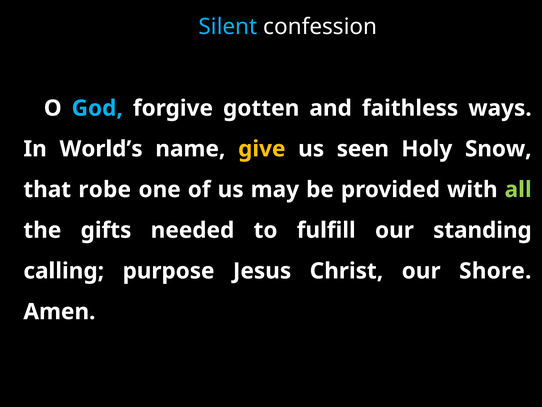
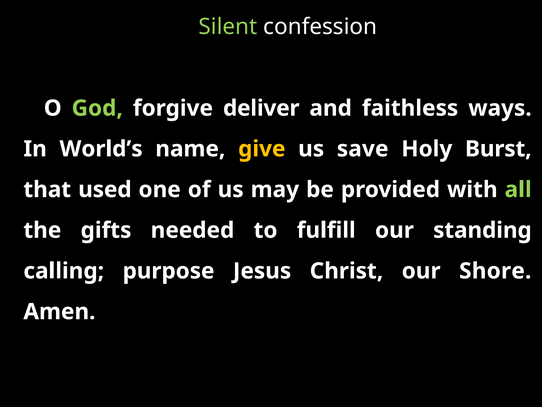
Silent colour: light blue -> light green
God colour: light blue -> light green
gotten: gotten -> deliver
seen: seen -> save
Snow: Snow -> Burst
robe: robe -> used
